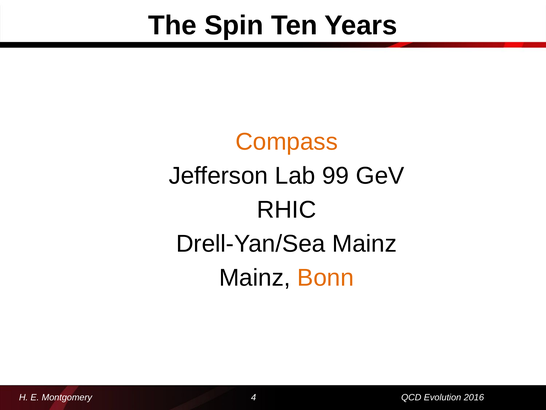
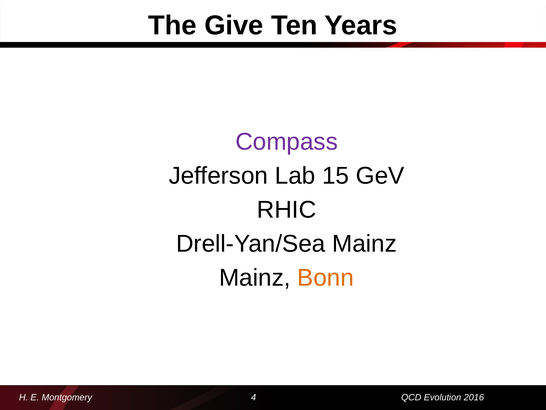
Spin: Spin -> Give
Compass colour: orange -> purple
99: 99 -> 15
